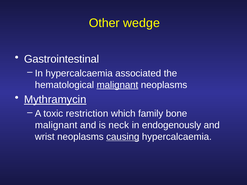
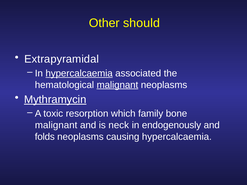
wedge: wedge -> should
Gastrointestinal: Gastrointestinal -> Extrapyramidal
hypercalcaemia at (79, 73) underline: none -> present
restriction: restriction -> resorption
wrist: wrist -> folds
causing underline: present -> none
